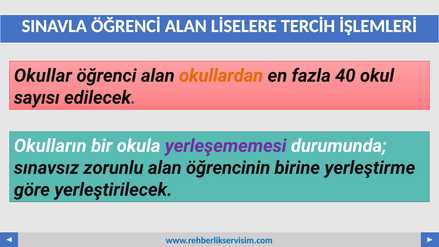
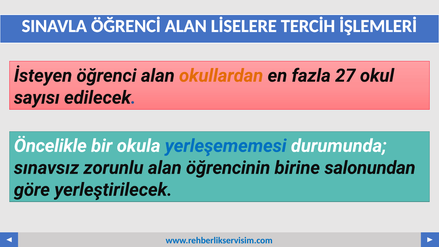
Okullar: Okullar -> İsteyen
40: 40 -> 27
Okulların: Okulların -> Öncelikle
yerleşememesi colour: purple -> blue
yerleştirme: yerleştirme -> salonundan
